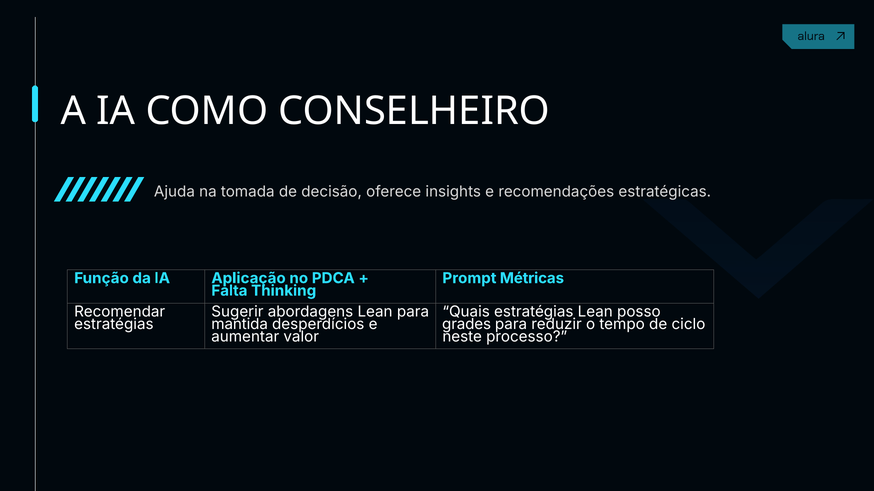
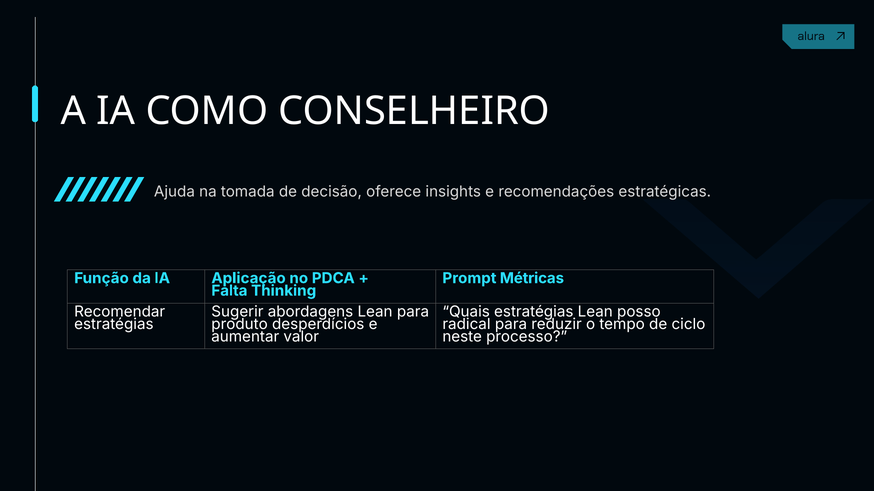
mantida: mantida -> produto
grades: grades -> radical
